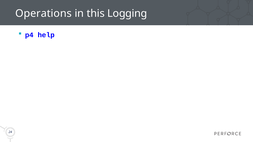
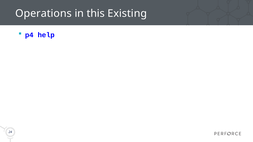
Logging: Logging -> Existing
